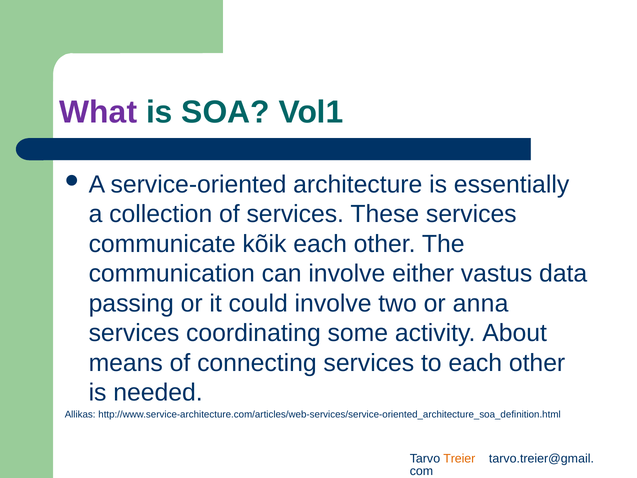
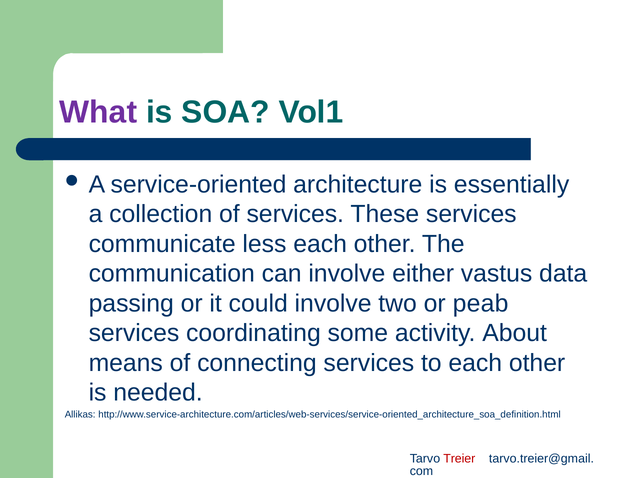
kõik: kõik -> less
anna: anna -> peab
Treier colour: orange -> red
